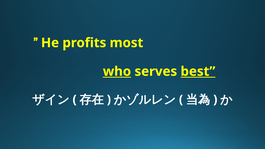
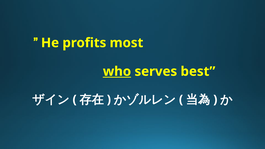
best underline: present -> none
